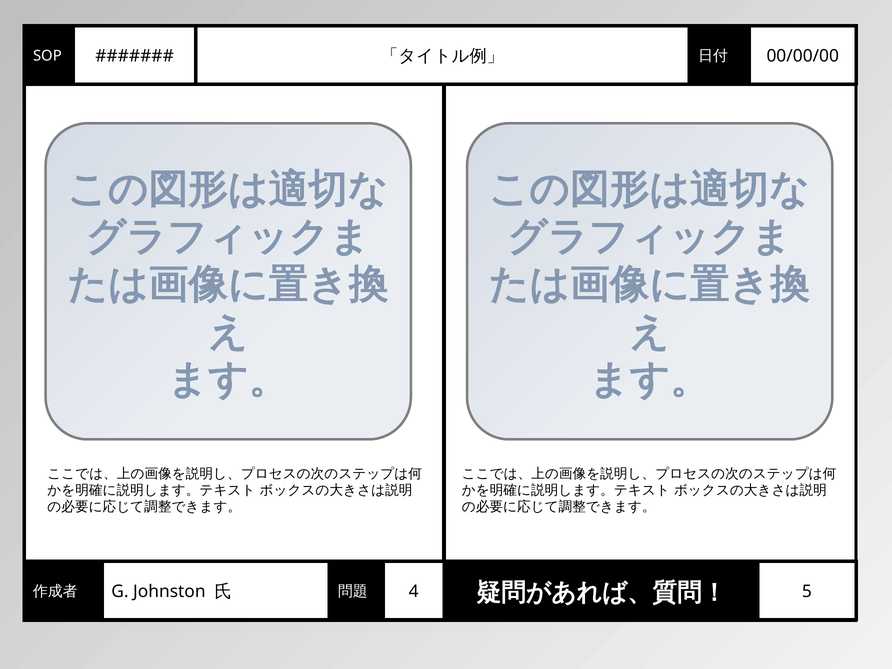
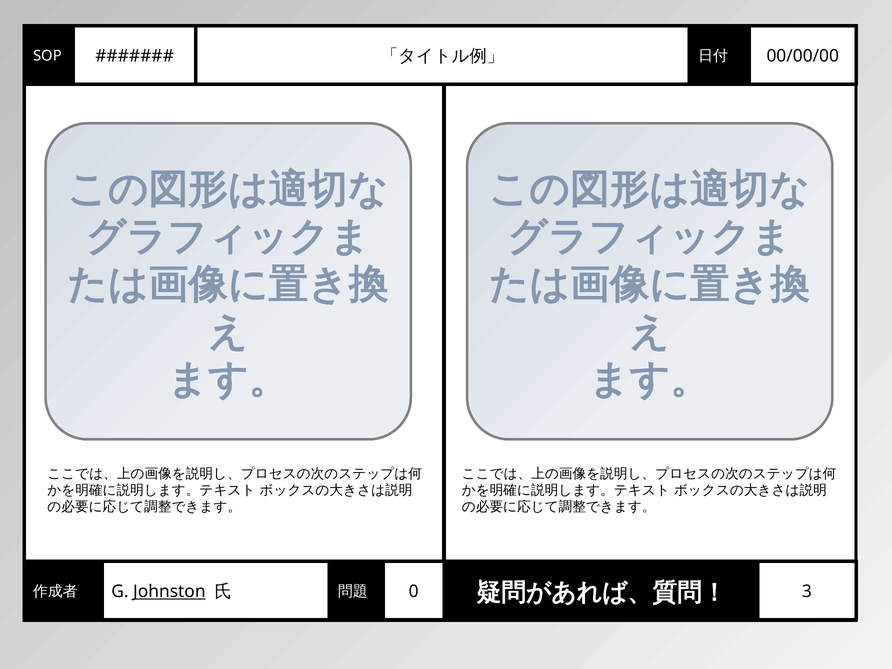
Johnston underline: none -> present
4: 4 -> 0
5: 5 -> 3
